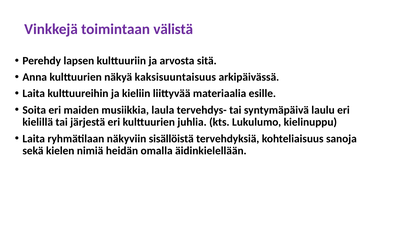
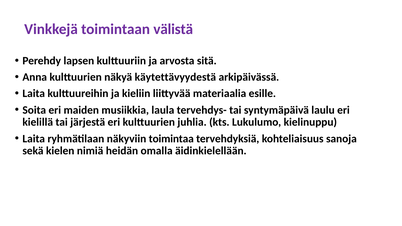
kaksisuuntaisuus: kaksisuuntaisuus -> käytettävyydestä
sisällöistä: sisällöistä -> toimintaa
